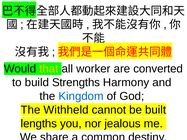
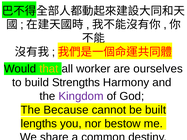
converted: converted -> ourselves
Kingdom colour: blue -> purple
Withheld: Withheld -> Because
jealous: jealous -> bestow
